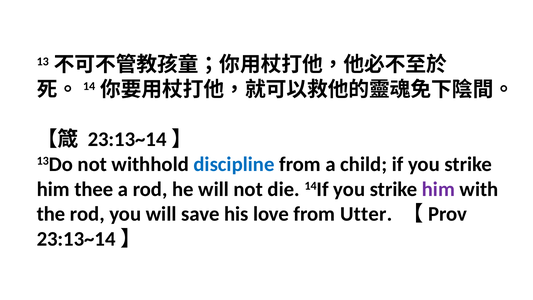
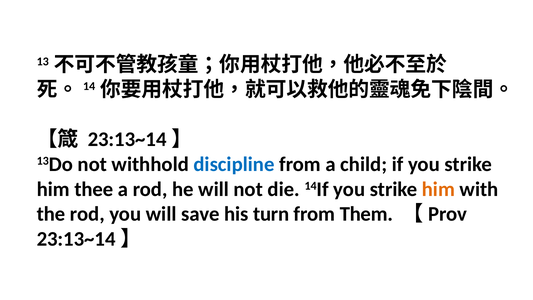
him at (438, 189) colour: purple -> orange
love: love -> turn
Utter: Utter -> Them
